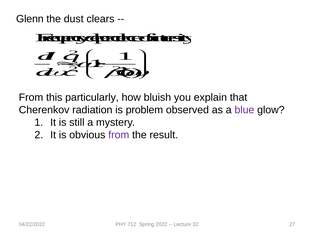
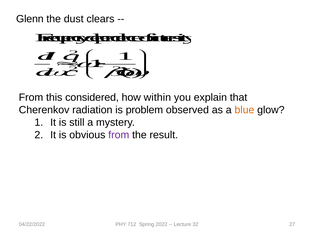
particularly: particularly -> considered
bluish: bluish -> within
blue colour: purple -> orange
